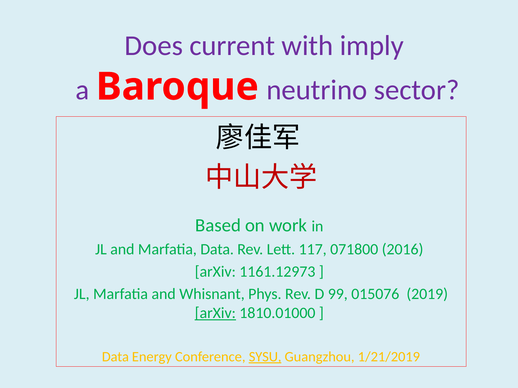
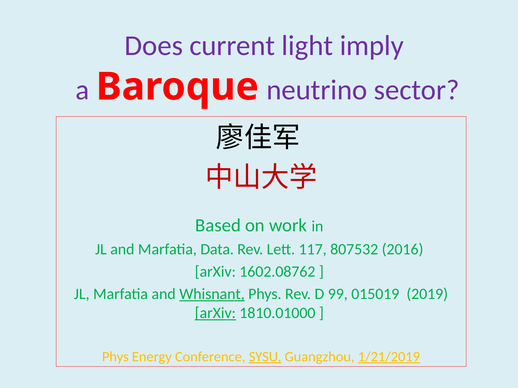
with: with -> light
071800: 071800 -> 807532
1161.12973: 1161.12973 -> 1602.08762
Whisnant underline: none -> present
015076: 015076 -> 015019
Data at (115, 357): Data -> Phys
1/21/2019 underline: none -> present
